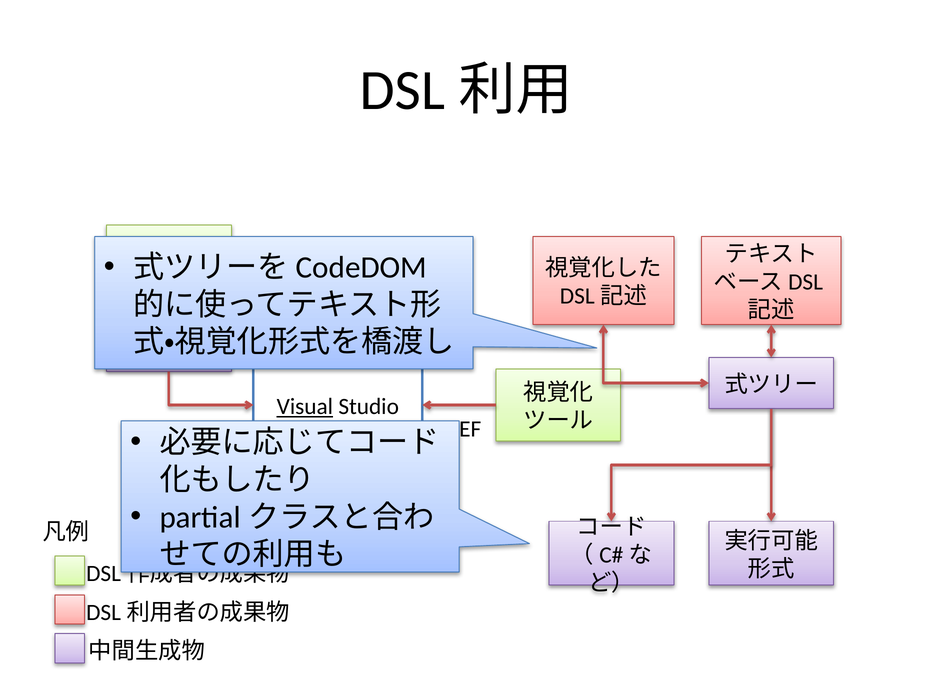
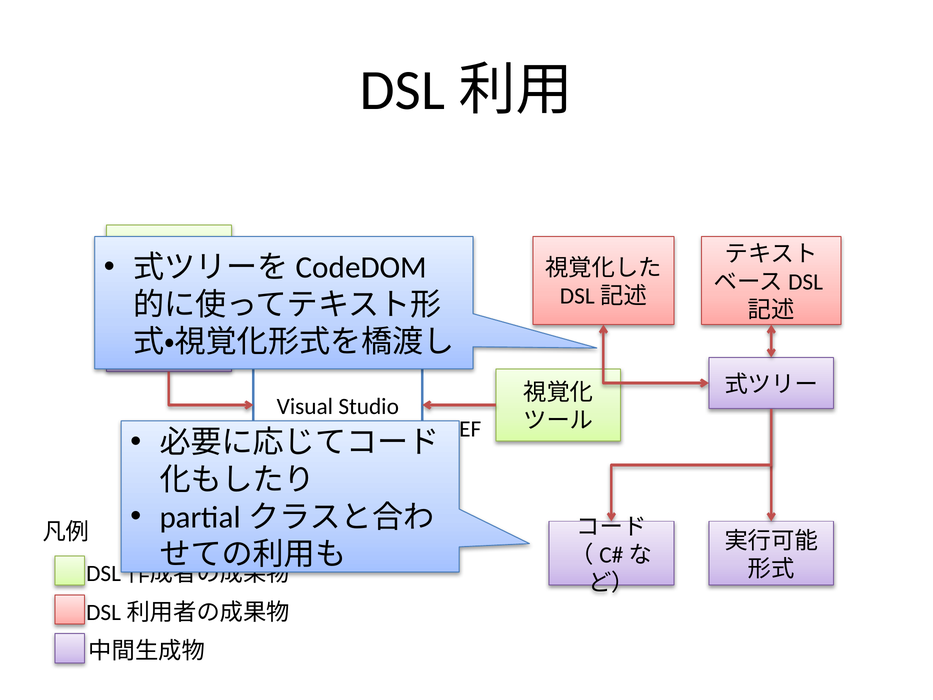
Visual underline: present -> none
